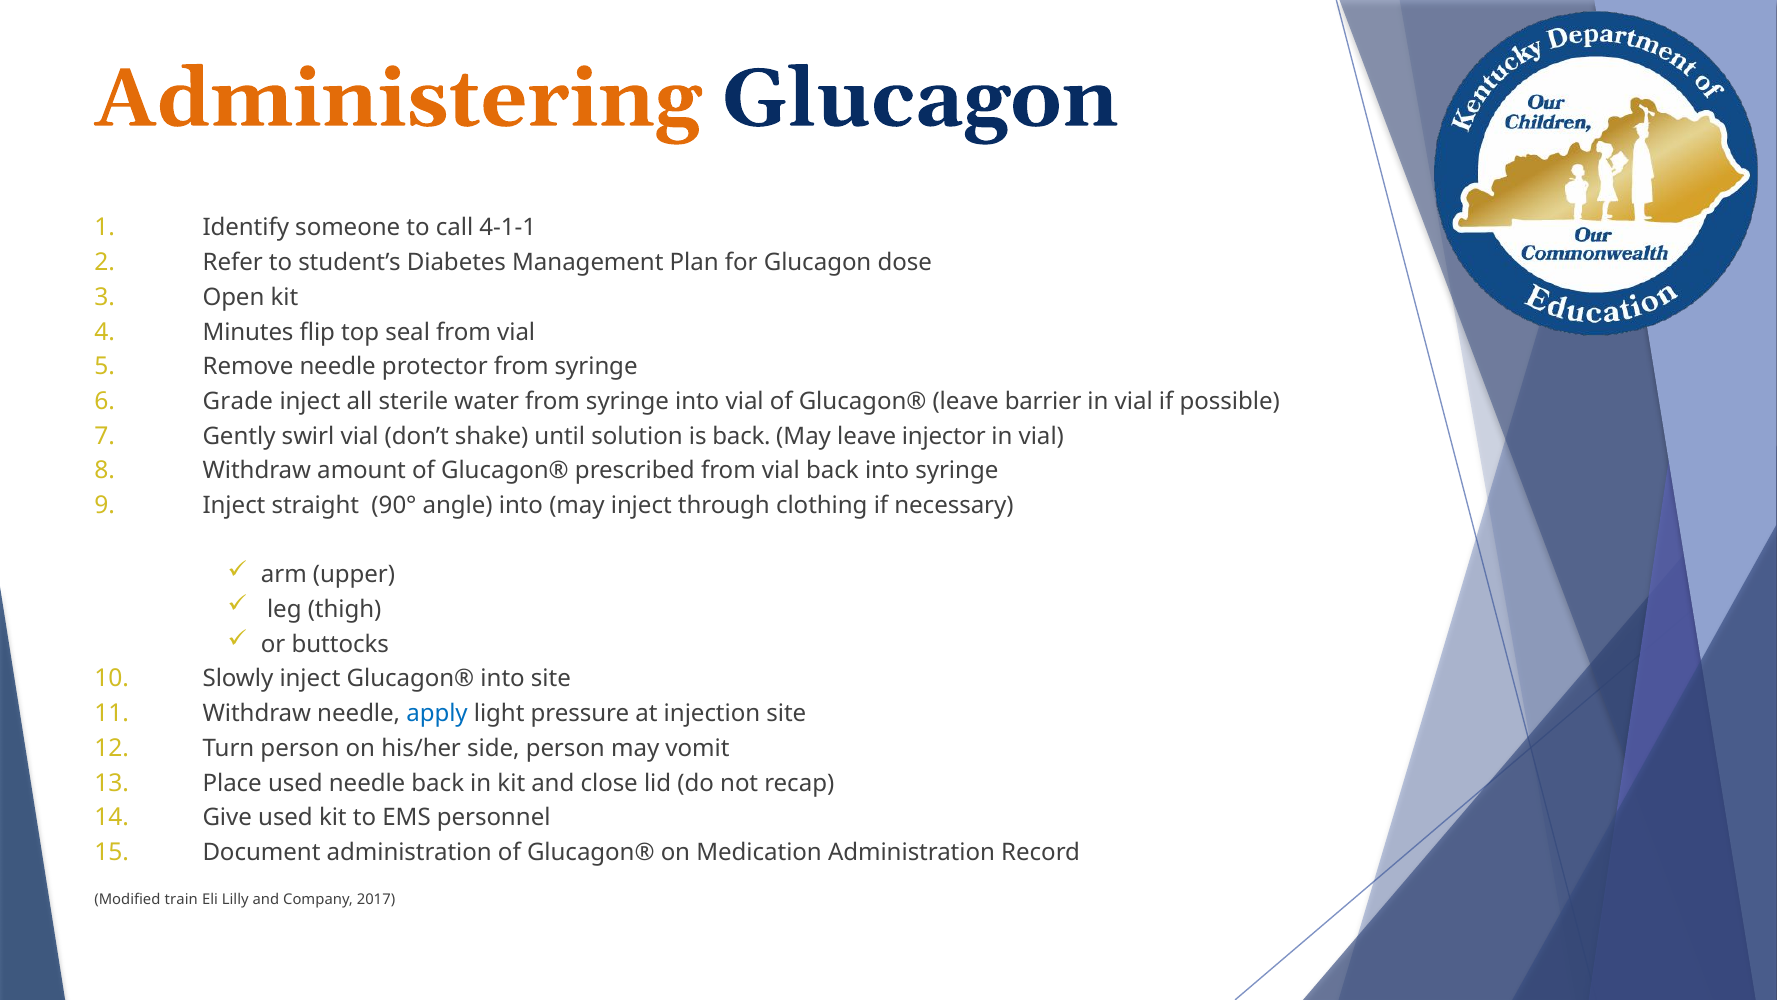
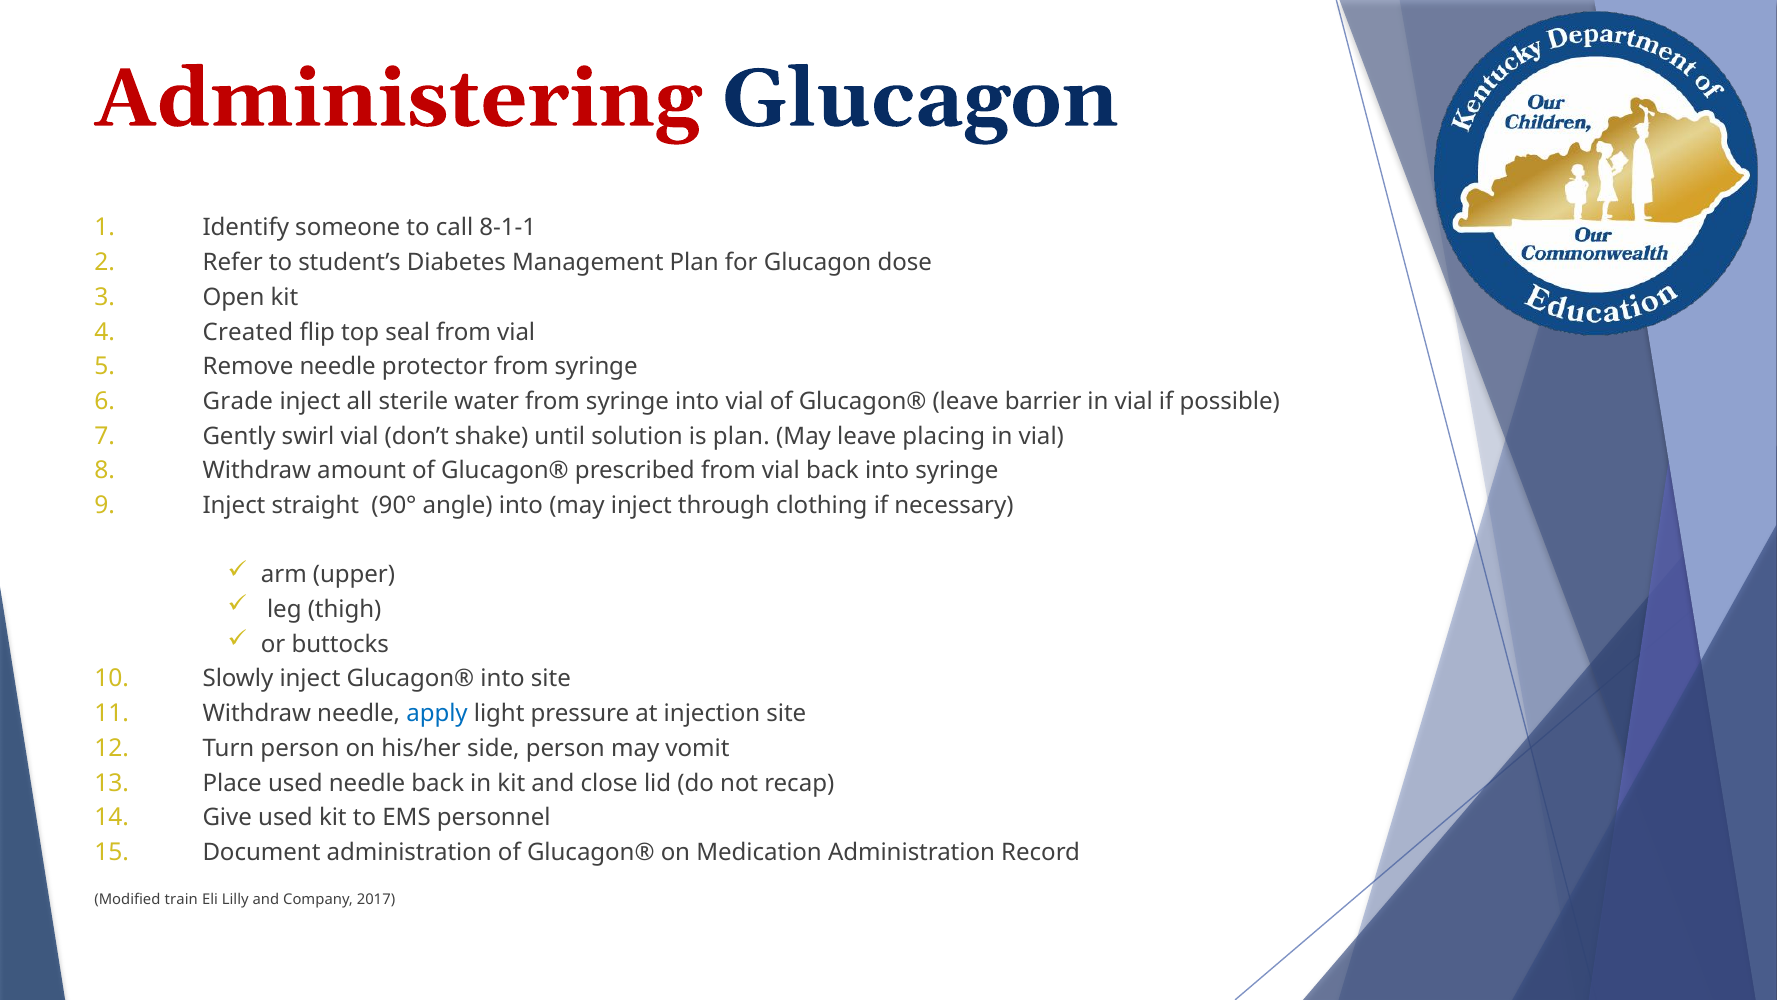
Administering colour: orange -> red
4-1-1: 4-1-1 -> 8-1-1
Minutes: Minutes -> Created
is back: back -> plan
injector: injector -> placing
